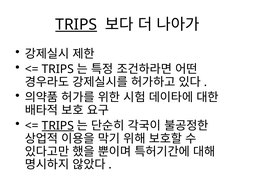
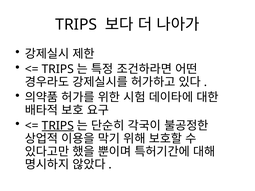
TRIPS at (76, 25) underline: present -> none
